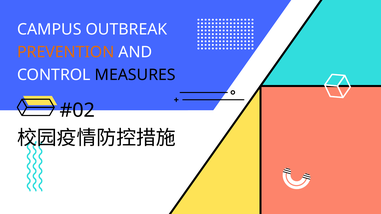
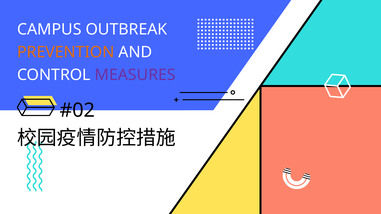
MEASURES colour: black -> purple
